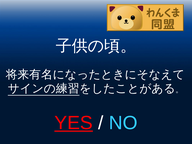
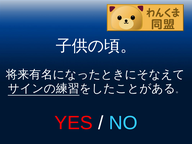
YES underline: present -> none
